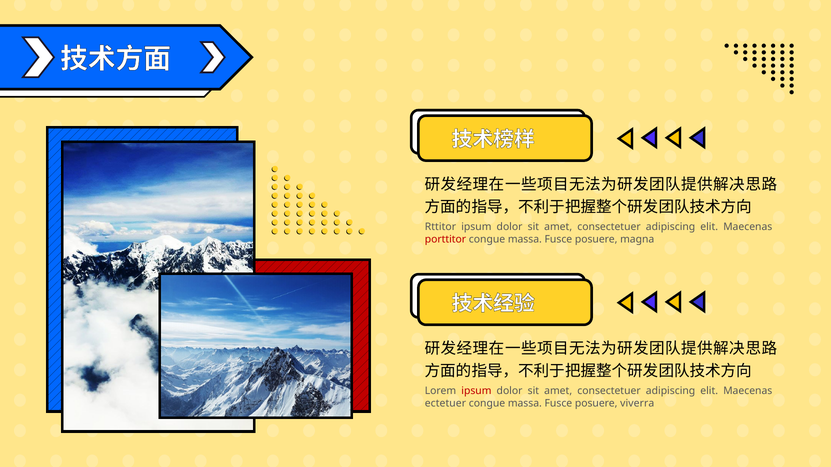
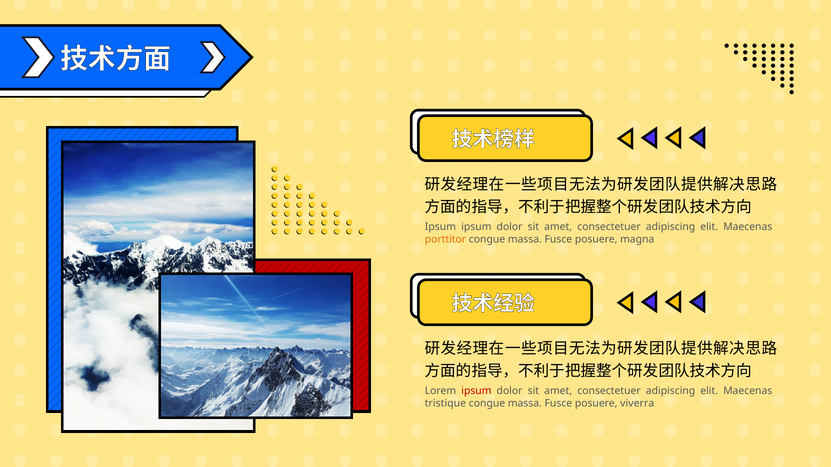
Rttitor at (440, 227): Rttitor -> Ipsum
porttitor colour: red -> orange
ectetuer: ectetuer -> tristique
